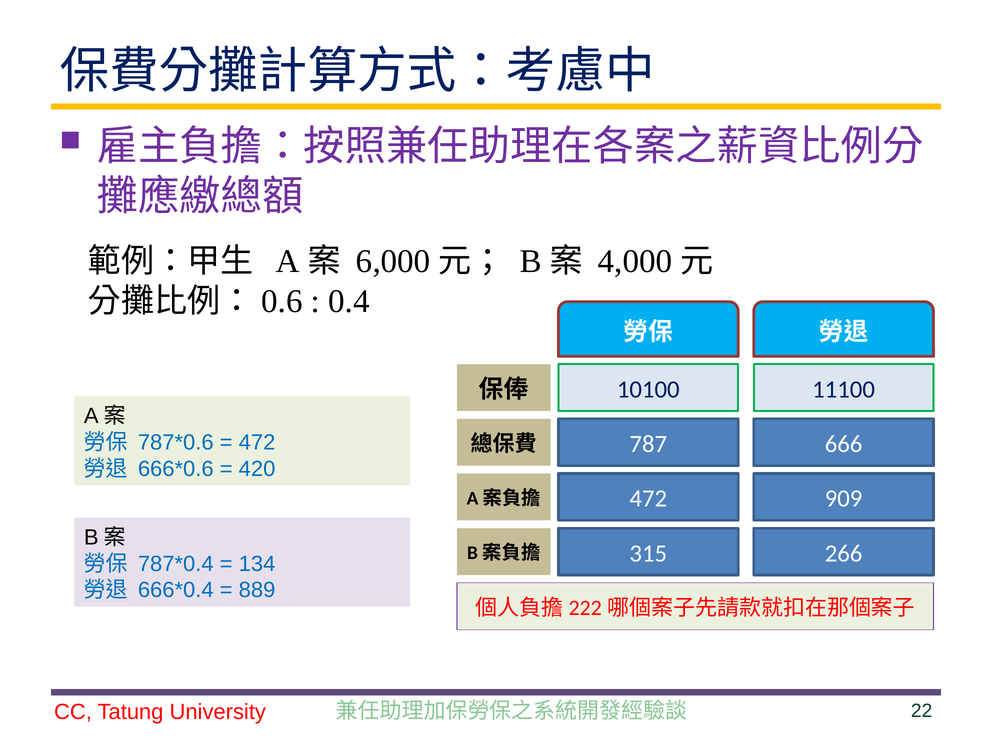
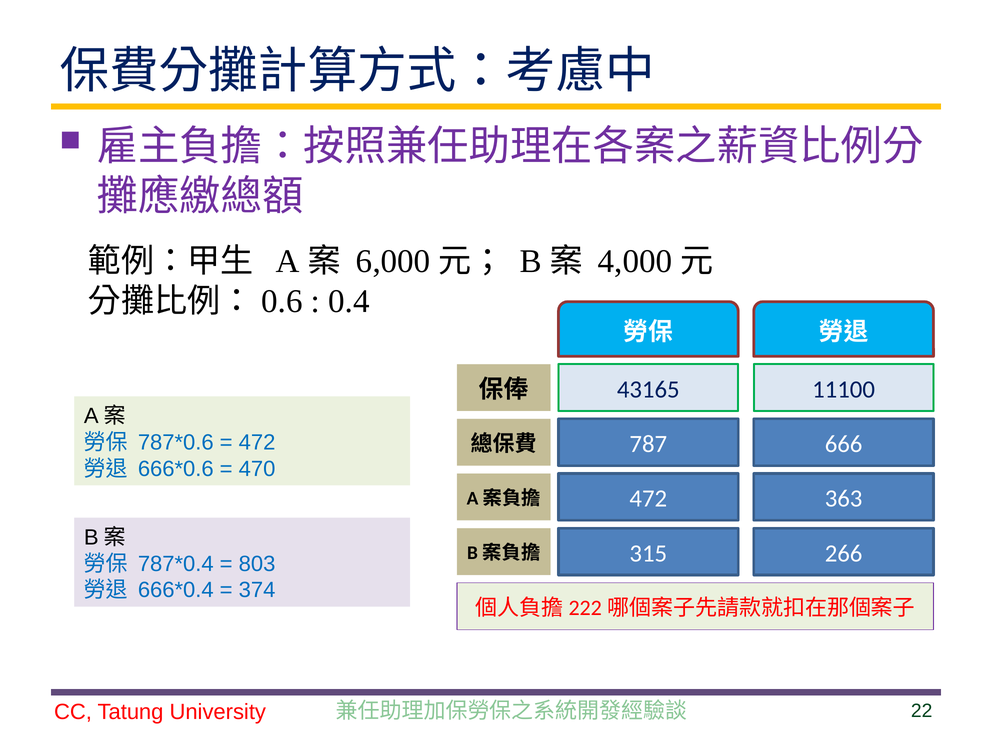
10100: 10100 -> 43165
420: 420 -> 470
909: 909 -> 363
134: 134 -> 803
889: 889 -> 374
